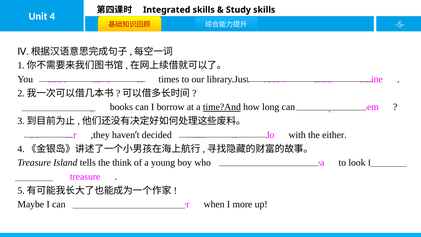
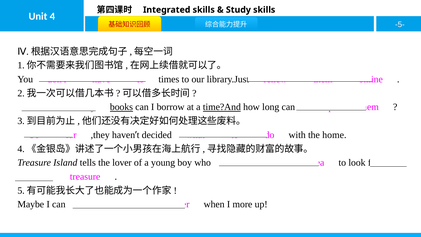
books underline: none -> present
either: either -> home
think: think -> lover
